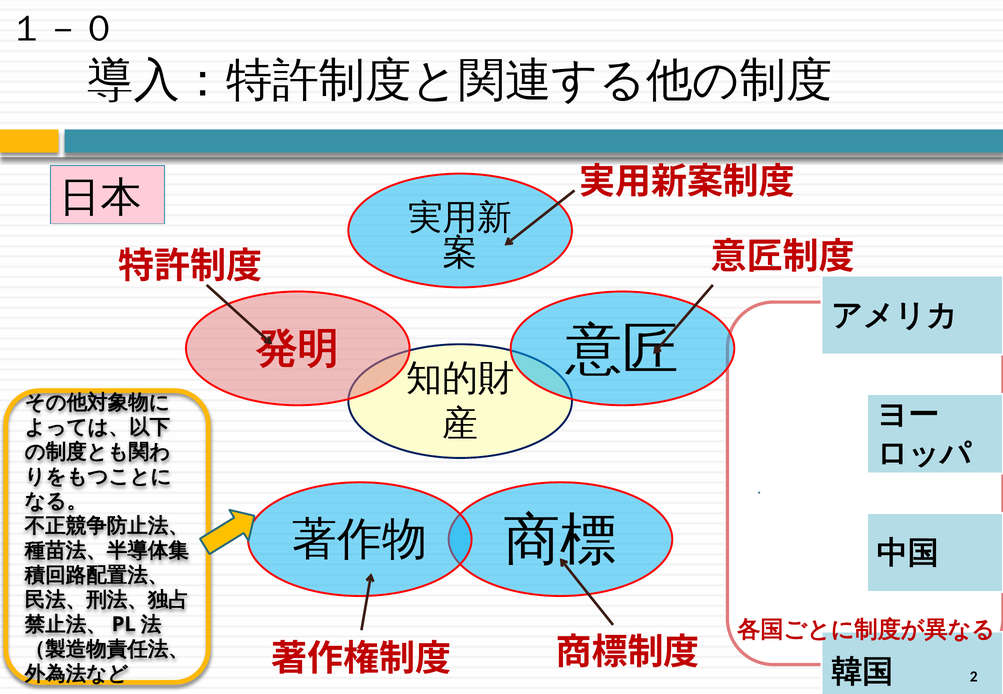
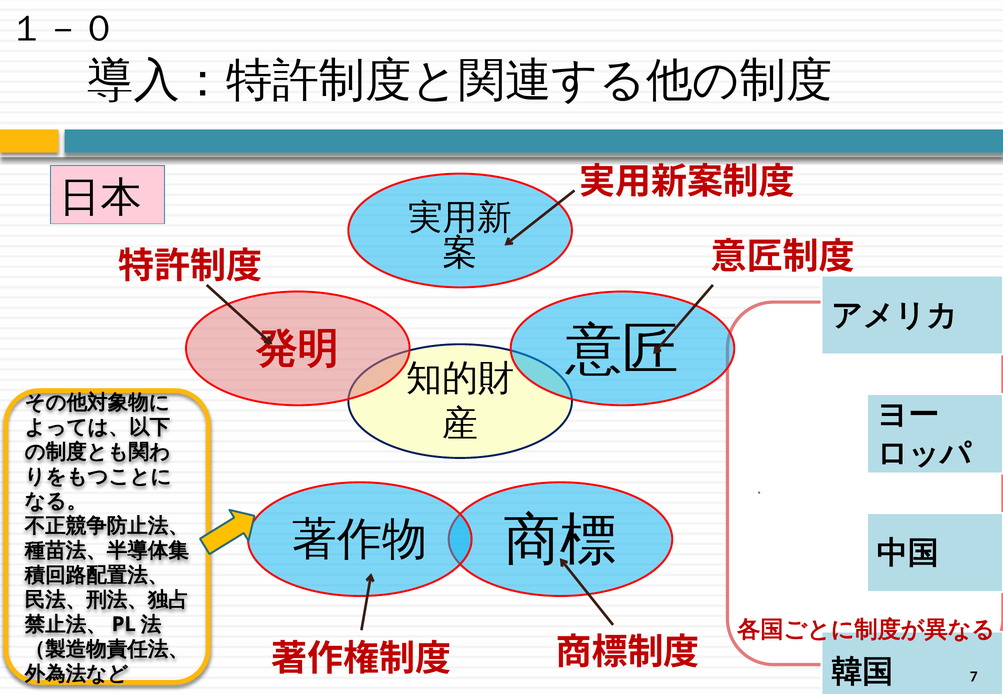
2: 2 -> 7
